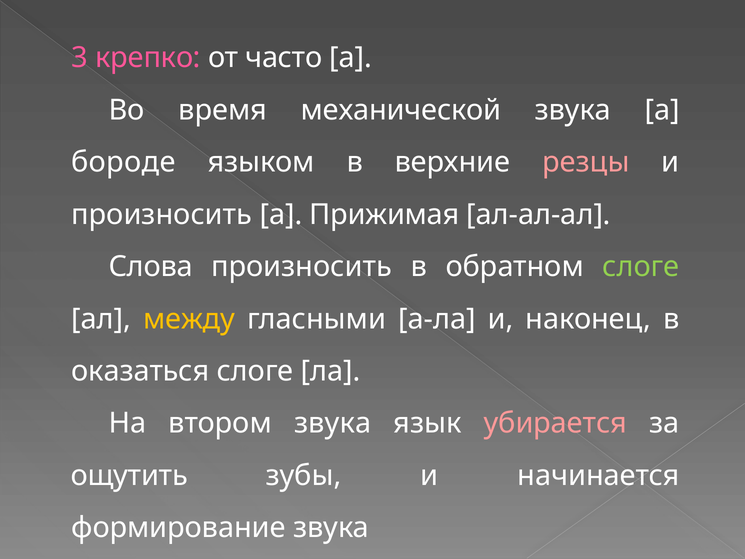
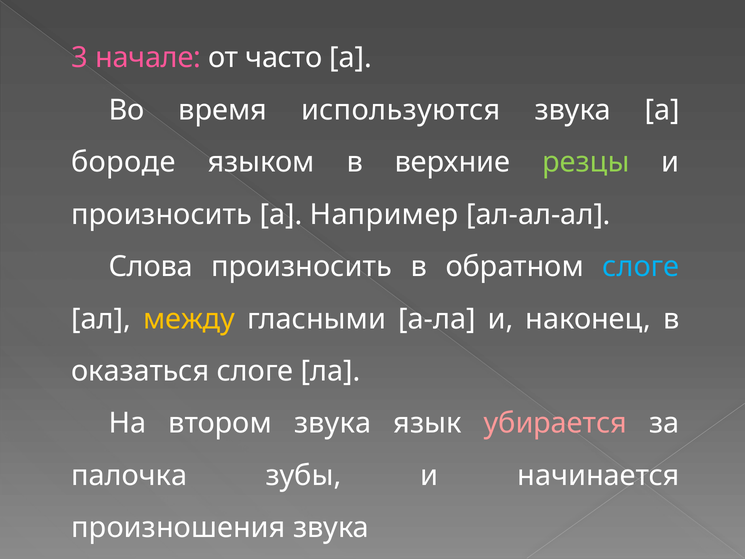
крепко: крепко -> начале
механической: механической -> используются
резцы colour: pink -> light green
Прижимая: Прижимая -> Например
слоге at (641, 267) colour: light green -> light blue
ощутить: ощутить -> палочка
формирование: формирование -> произношения
